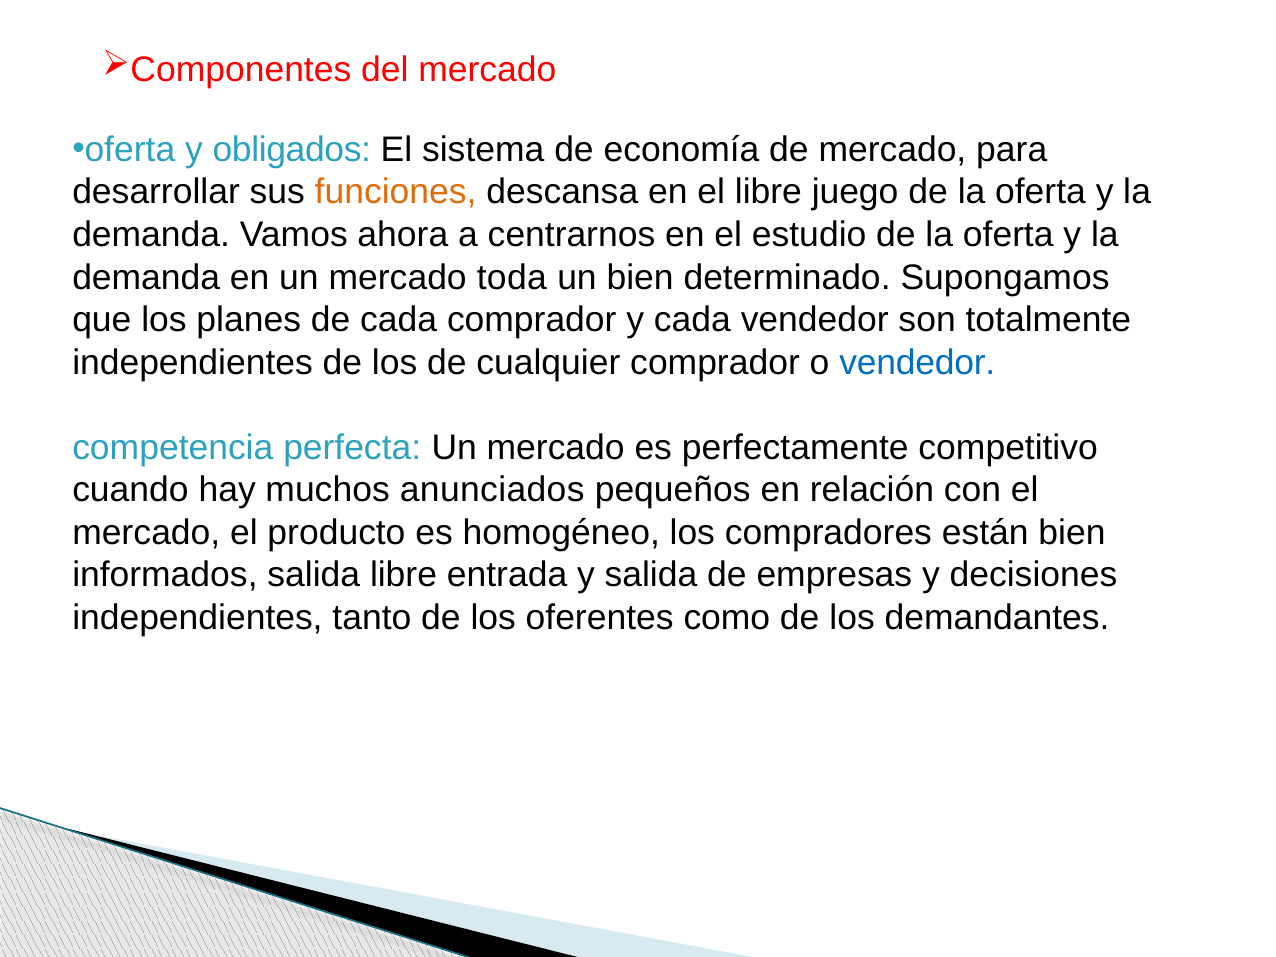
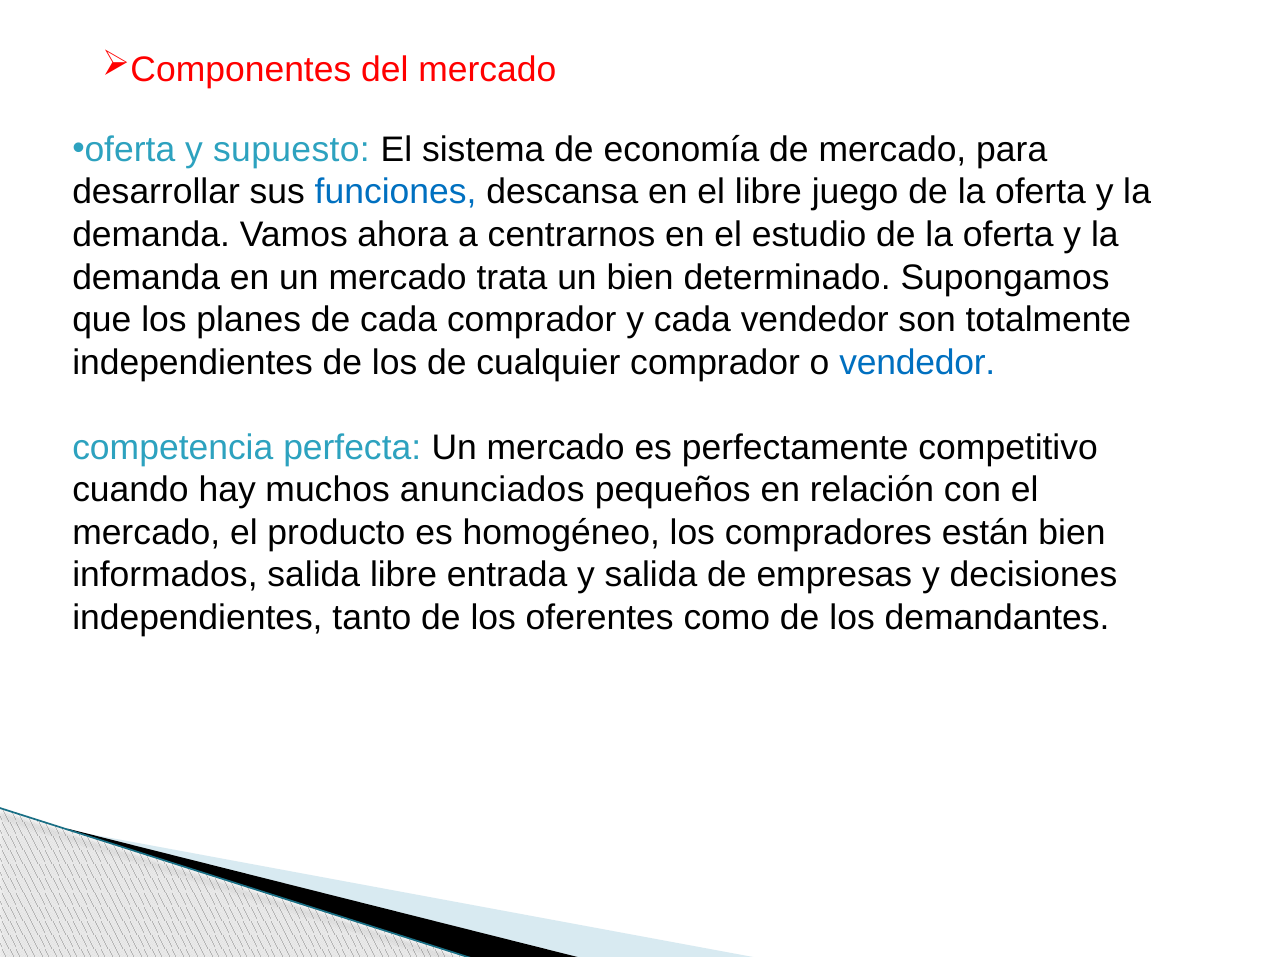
obligados: obligados -> supuesto
funciones colour: orange -> blue
toda: toda -> trata
